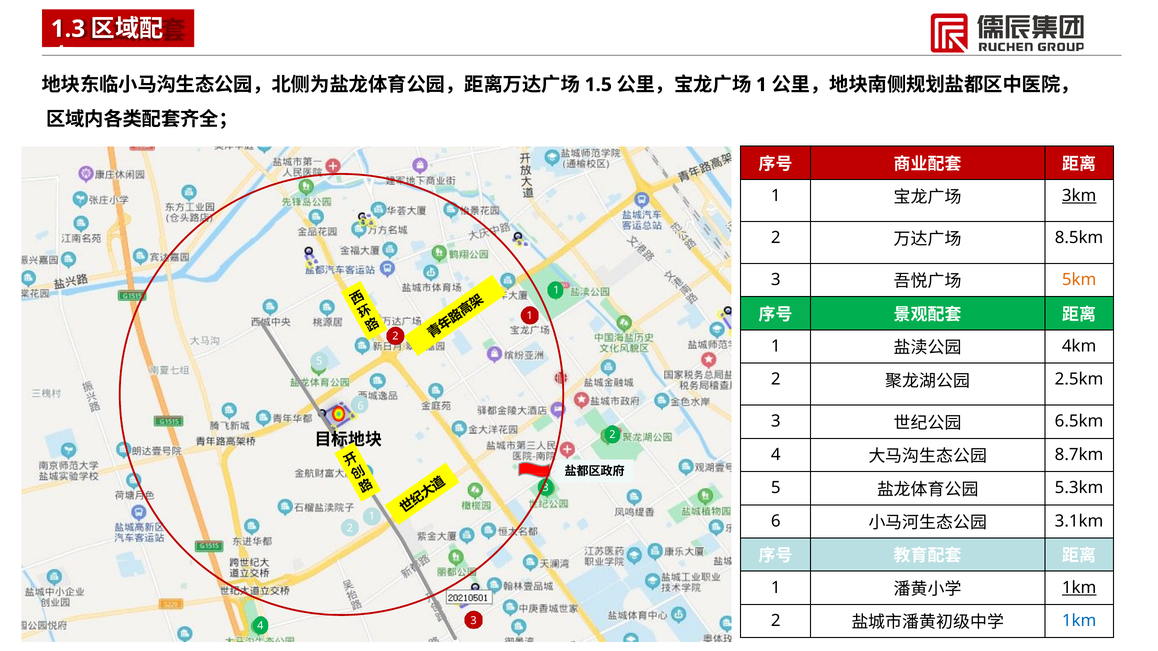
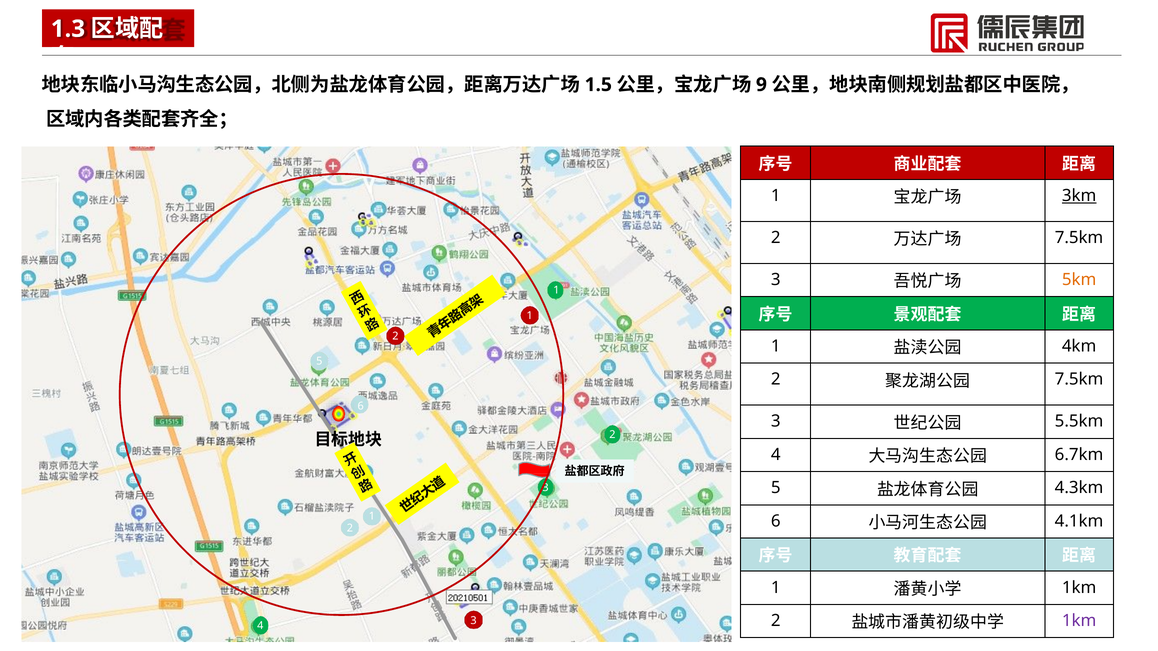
1 at (761, 85): 1 -> 9
8.5km at (1079, 238): 8.5km -> 7.5km
2.5km at (1079, 380): 2.5km -> 7.5km
6.5km: 6.5km -> 5.5km
8.7km: 8.7km -> 6.7km
5.3km: 5.3km -> 4.3km
3.1km: 3.1km -> 4.1km
1km at (1079, 588) underline: present -> none
1km at (1079, 621) colour: blue -> purple
